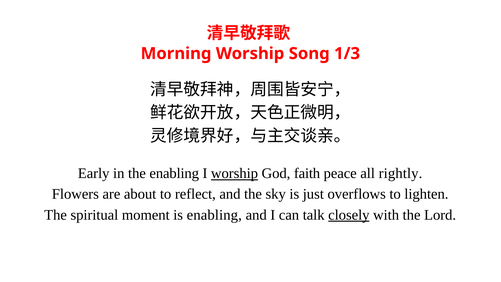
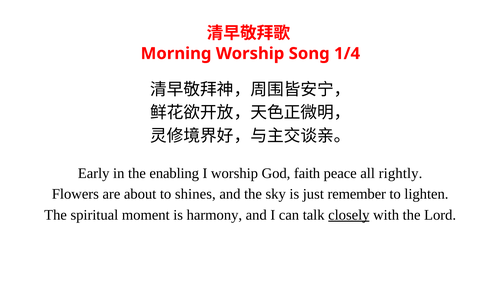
1/3: 1/3 -> 1/4
worship at (235, 173) underline: present -> none
reflect: reflect -> shines
overflows: overflows -> remember
is enabling: enabling -> harmony
